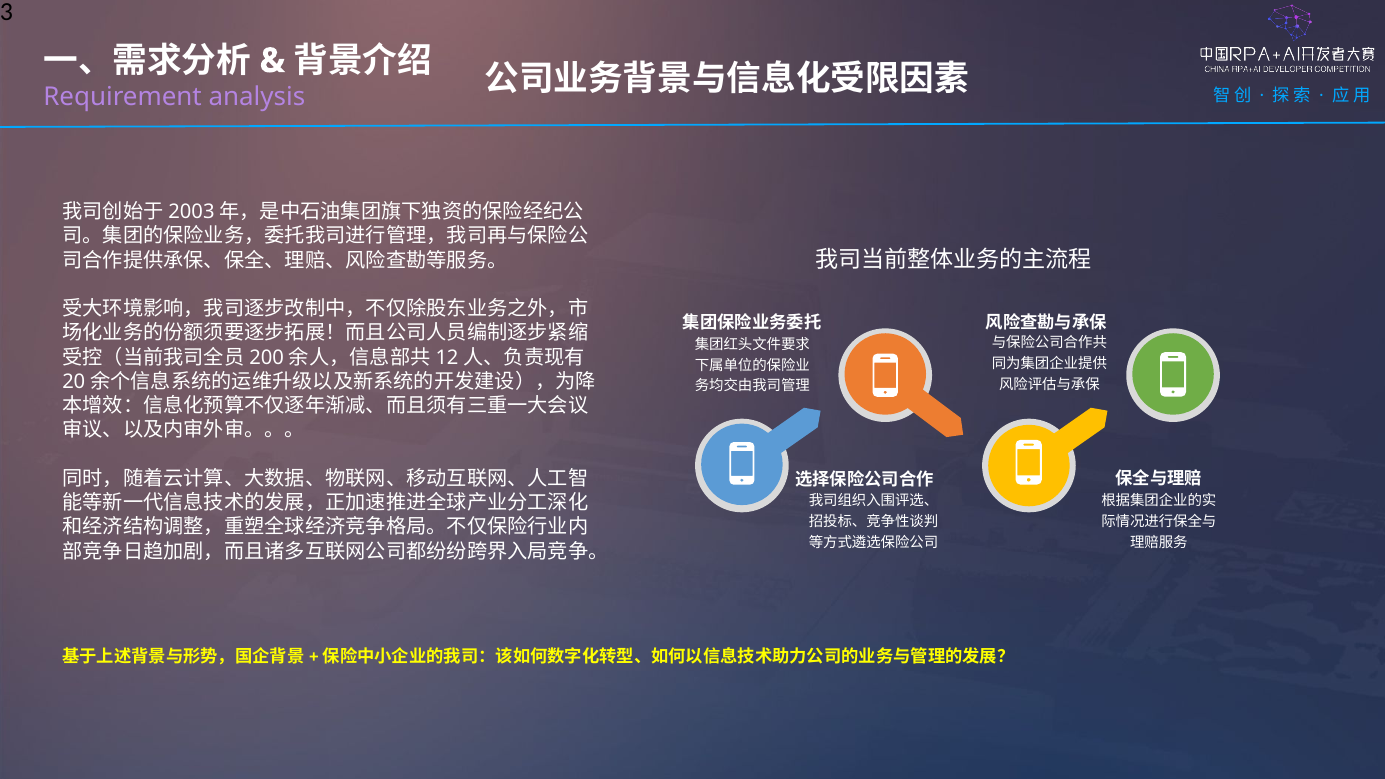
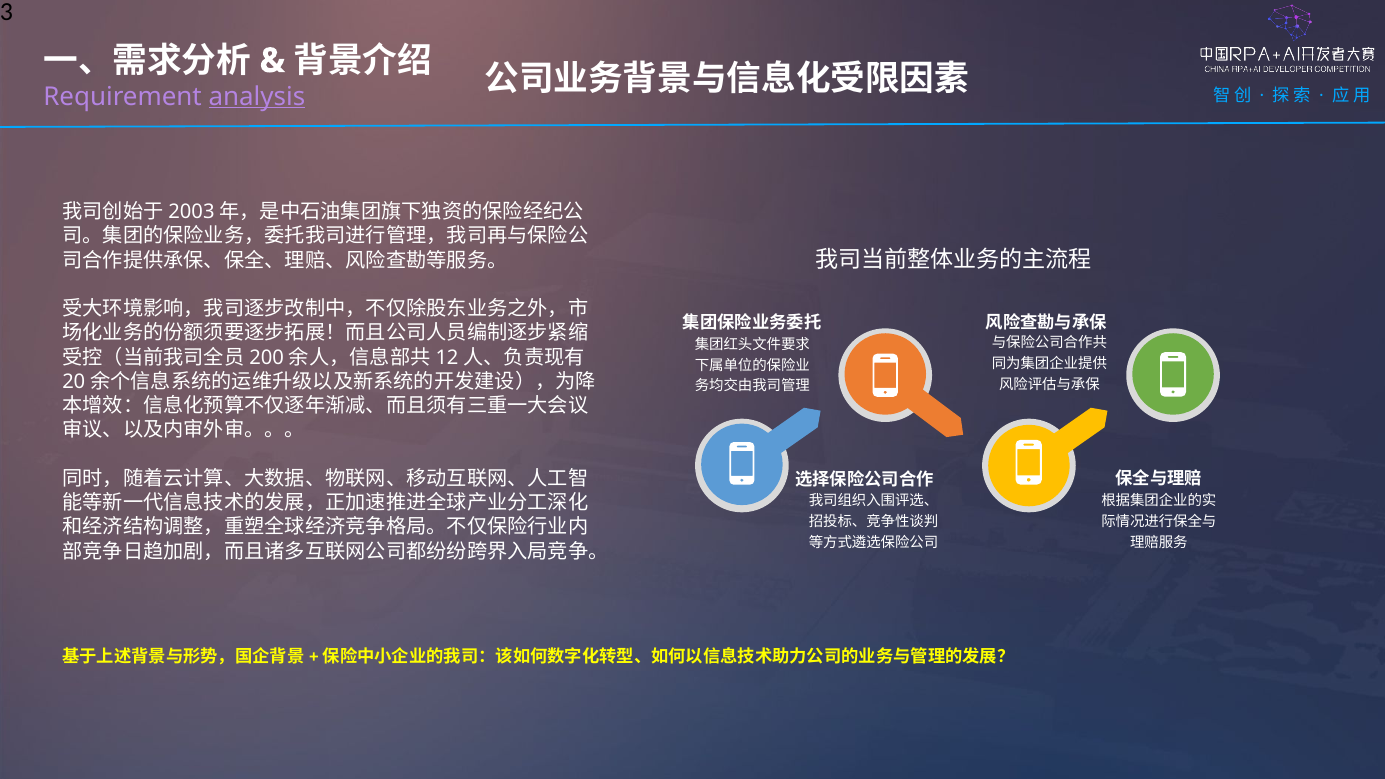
analysis underline: none -> present
